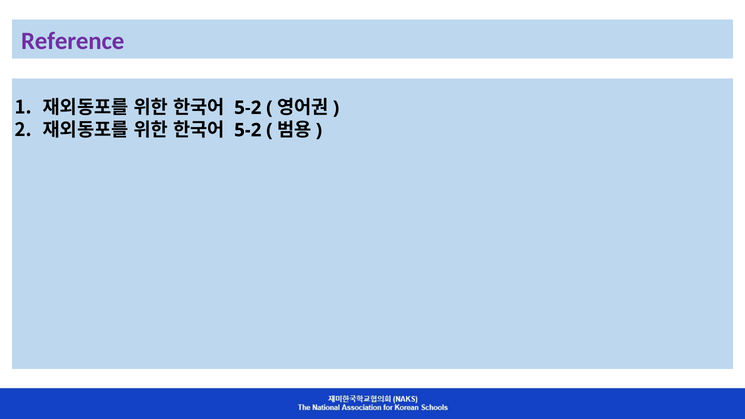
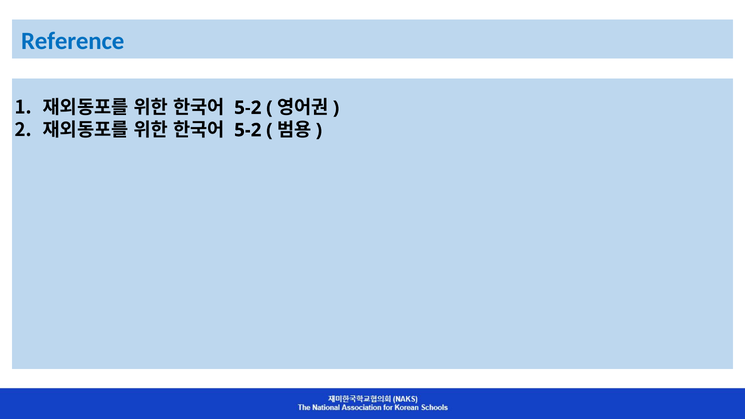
Reference colour: purple -> blue
